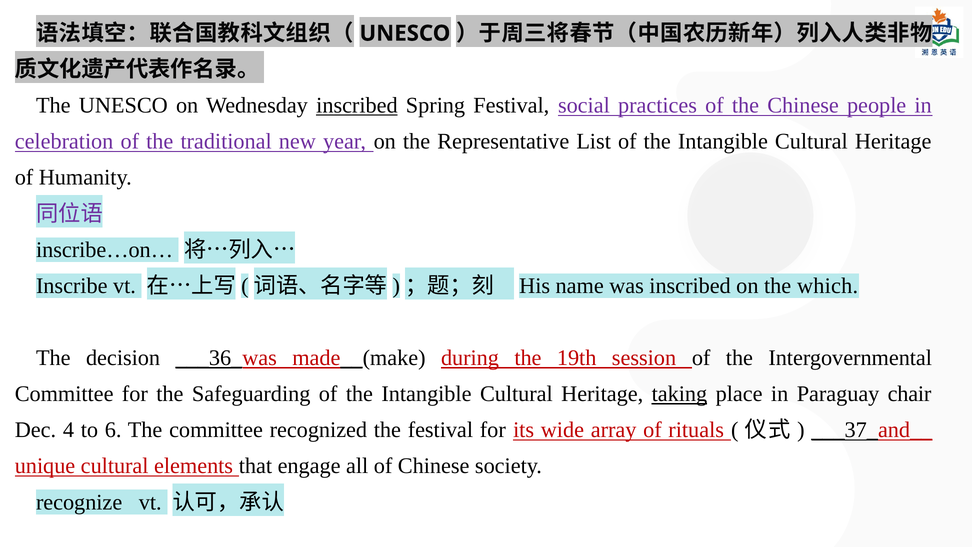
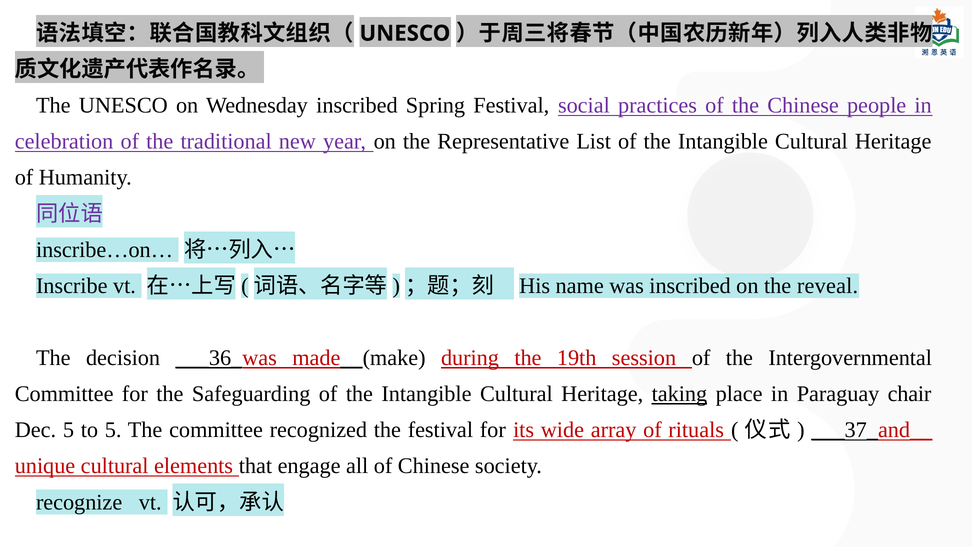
inscribed at (357, 105) underline: present -> none
which: which -> reveal
Dec 4: 4 -> 5
to 6: 6 -> 5
